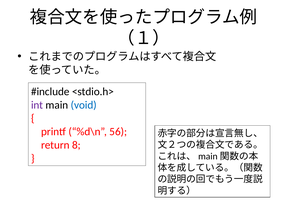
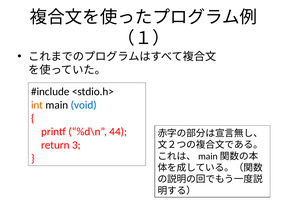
int colour: purple -> orange
56: 56 -> 44
8: 8 -> 3
